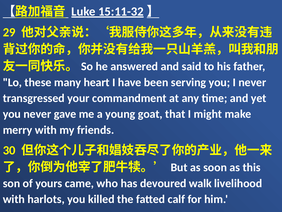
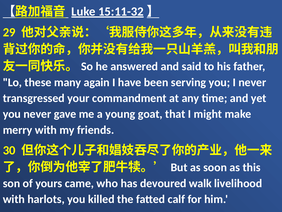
heart: heart -> again
